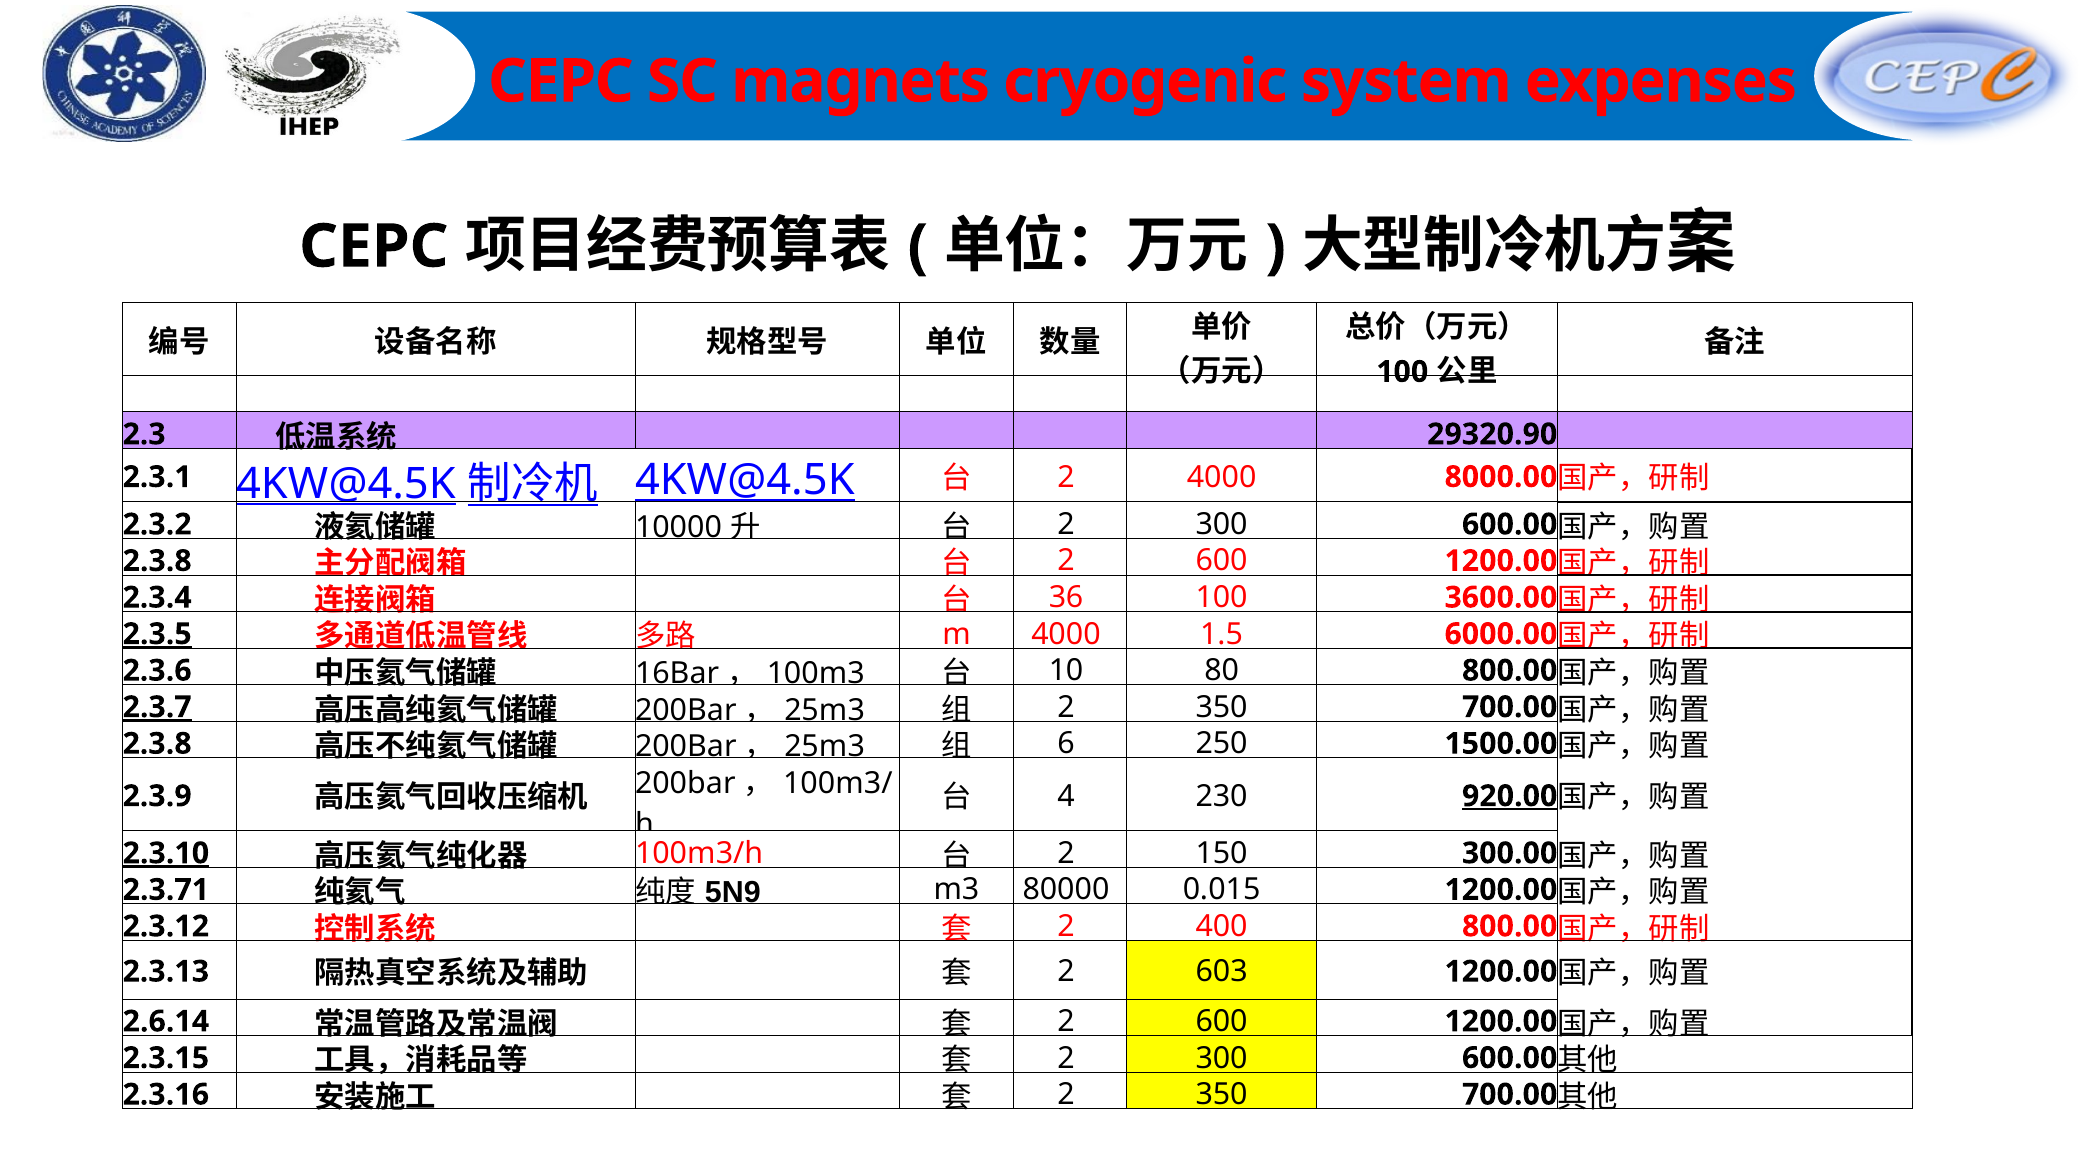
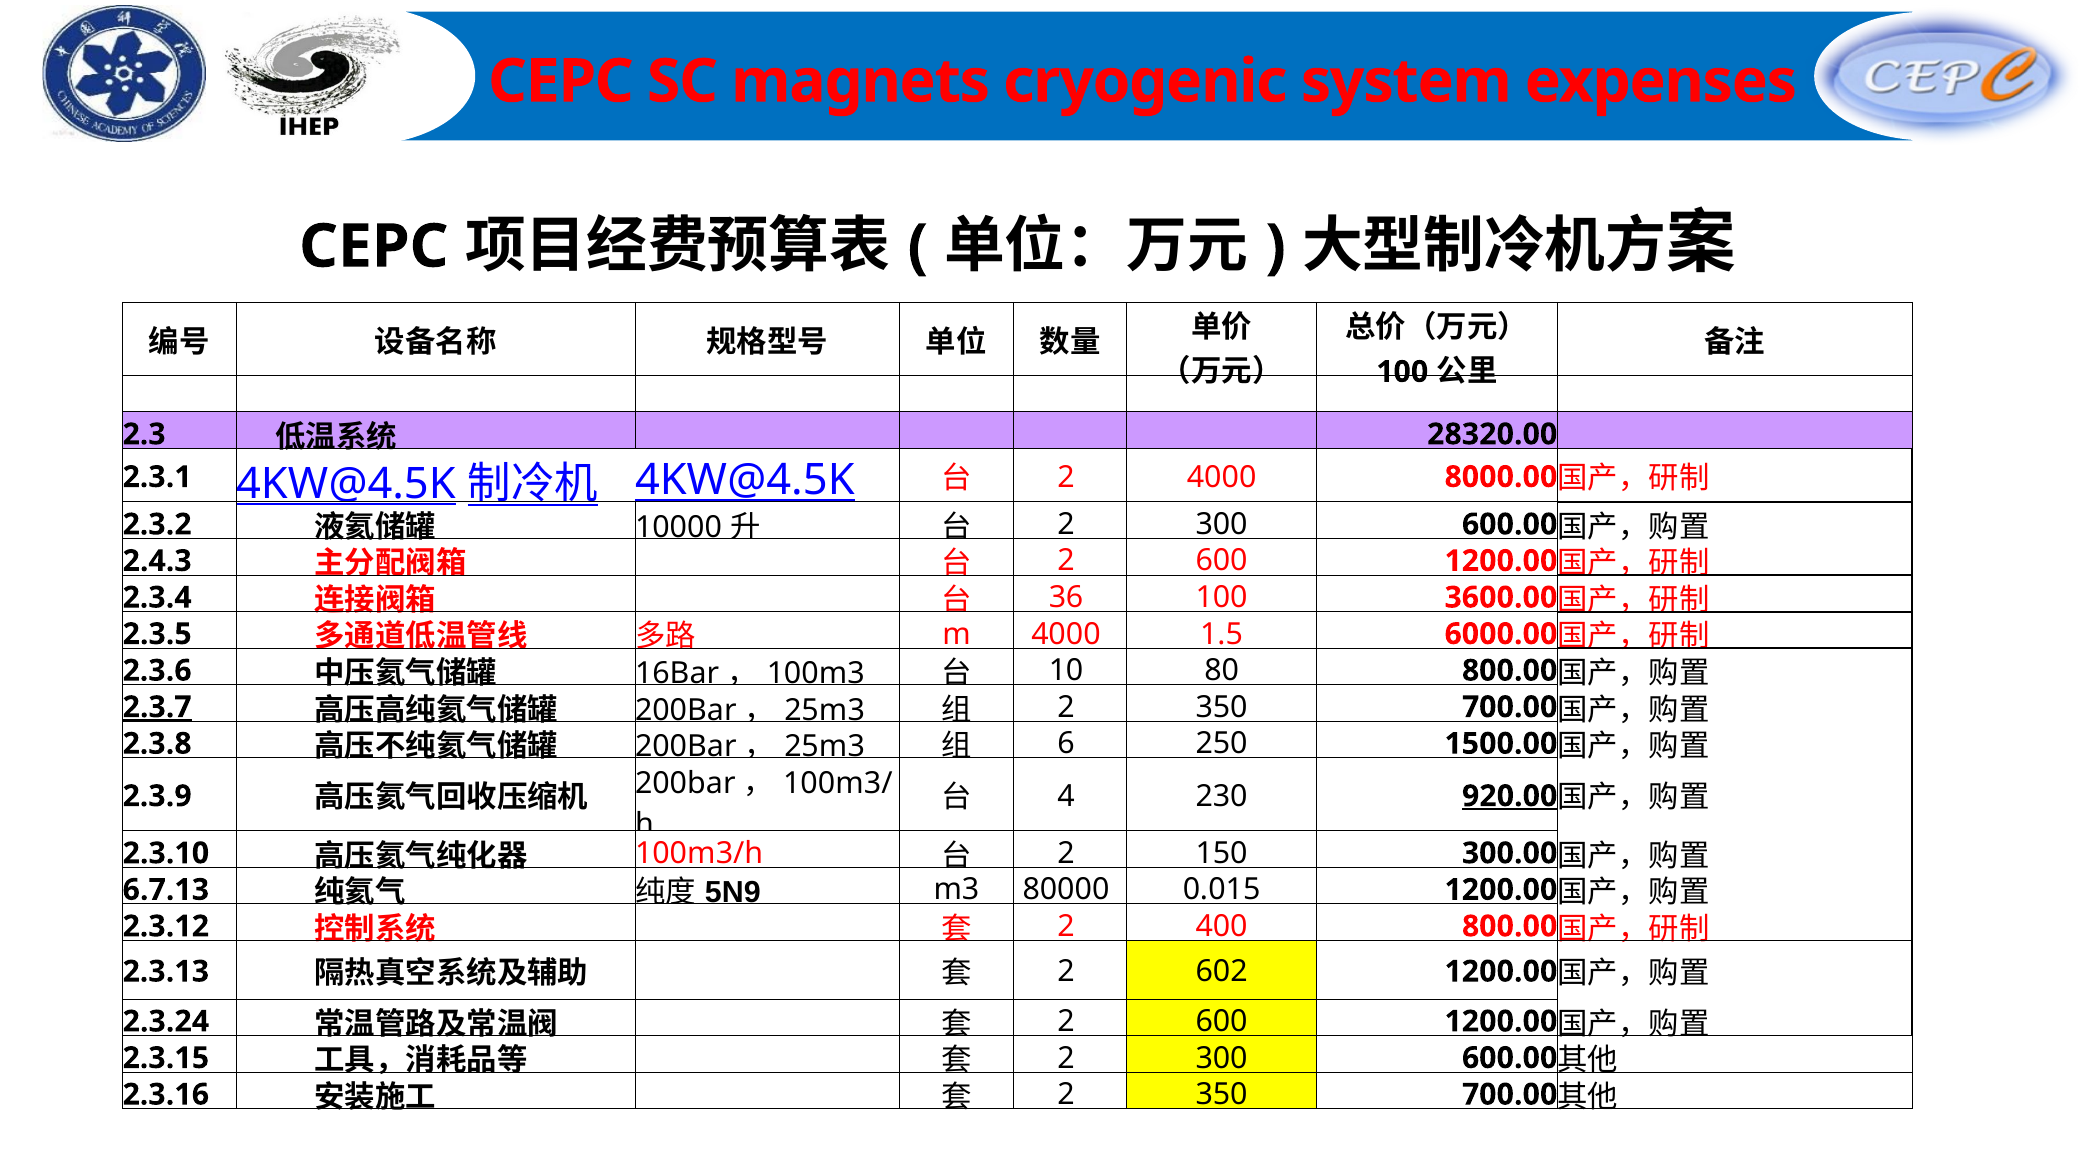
29320.90: 29320.90 -> 28320.00
2.3.8 at (157, 561): 2.3.8 -> 2.4.3
2.3.5 underline: present -> none
2.3.10 underline: present -> none
2.3.71: 2.3.71 -> 6.7.13
603: 603 -> 602
2.6.14: 2.6.14 -> 2.3.24
